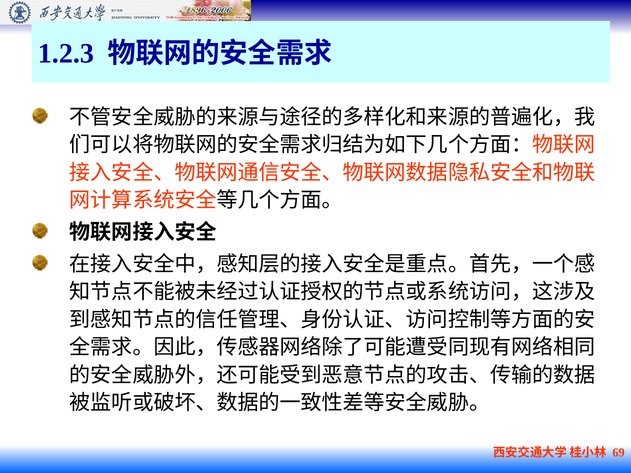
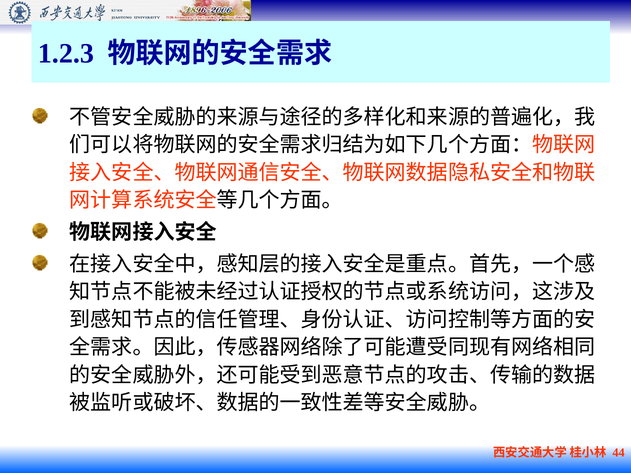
69: 69 -> 44
